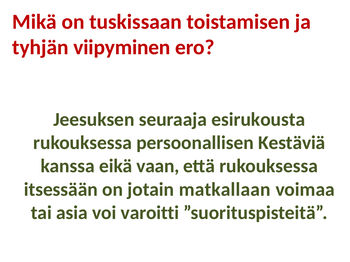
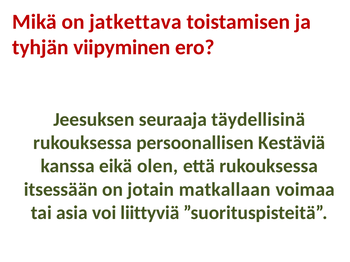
tuskissaan: tuskissaan -> jatkettava
esirukousta: esirukousta -> täydellisinä
vaan: vaan -> olen
varoitti: varoitti -> liittyviä
